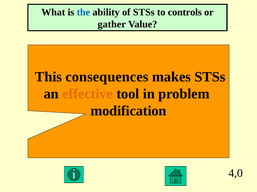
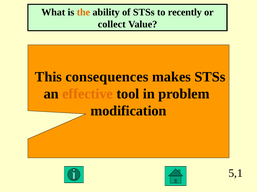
the colour: blue -> orange
controls: controls -> recently
gather: gather -> collect
4,0: 4,0 -> 5,1
